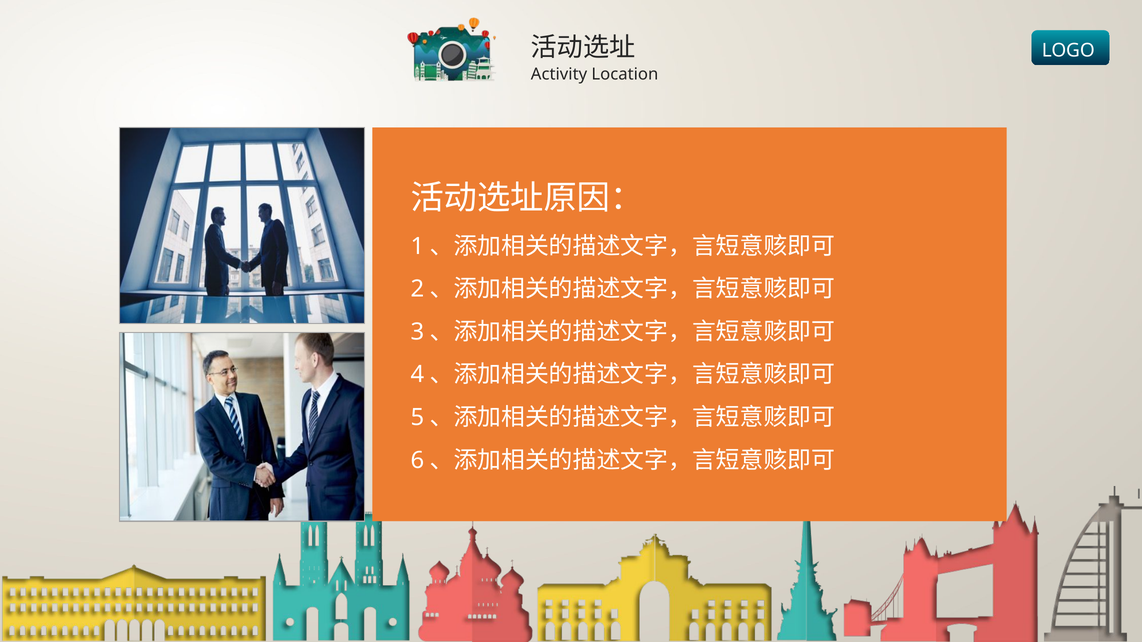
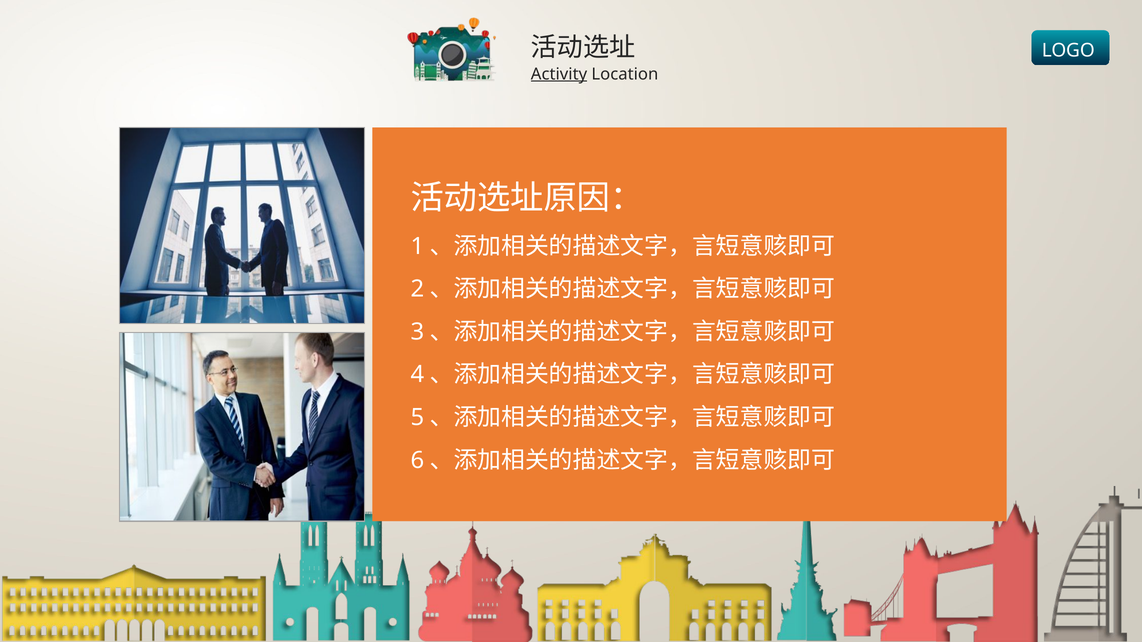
Activity underline: none -> present
